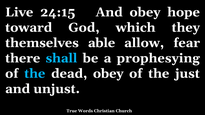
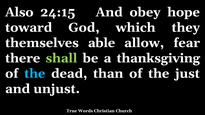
Live: Live -> Also
shall colour: light blue -> light green
prophesying: prophesying -> thanksgiving
dead obey: obey -> than
